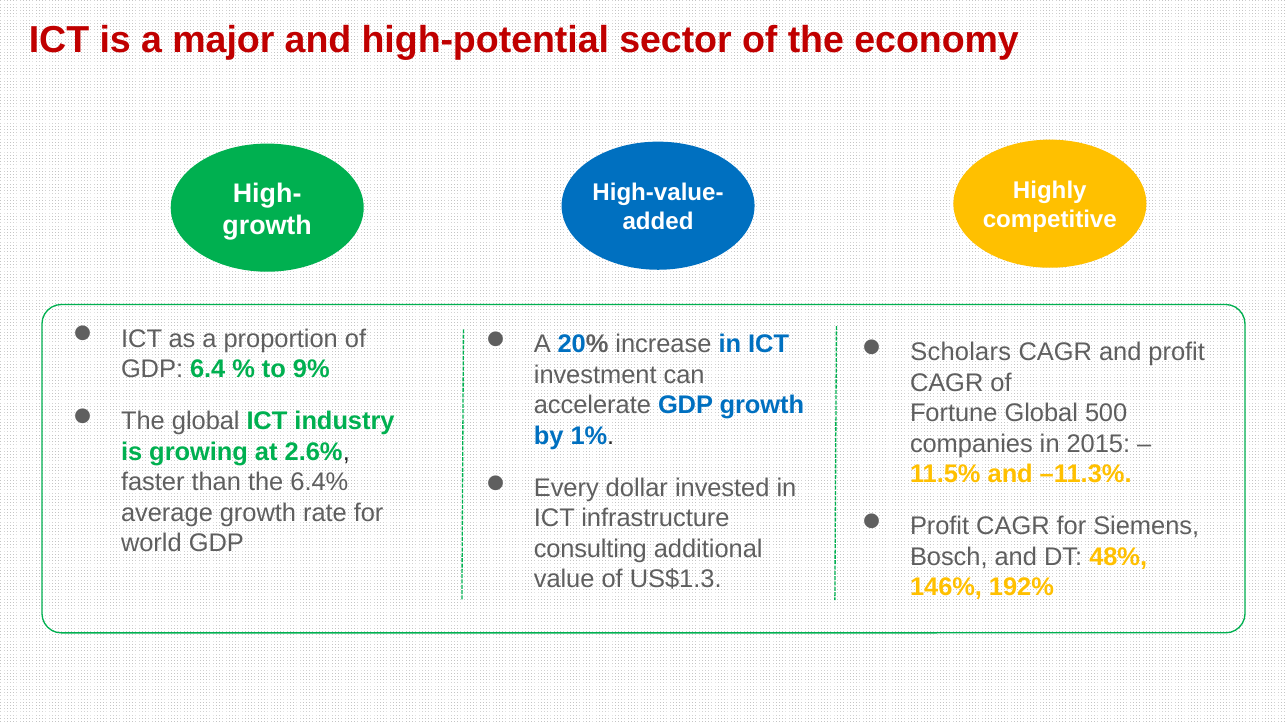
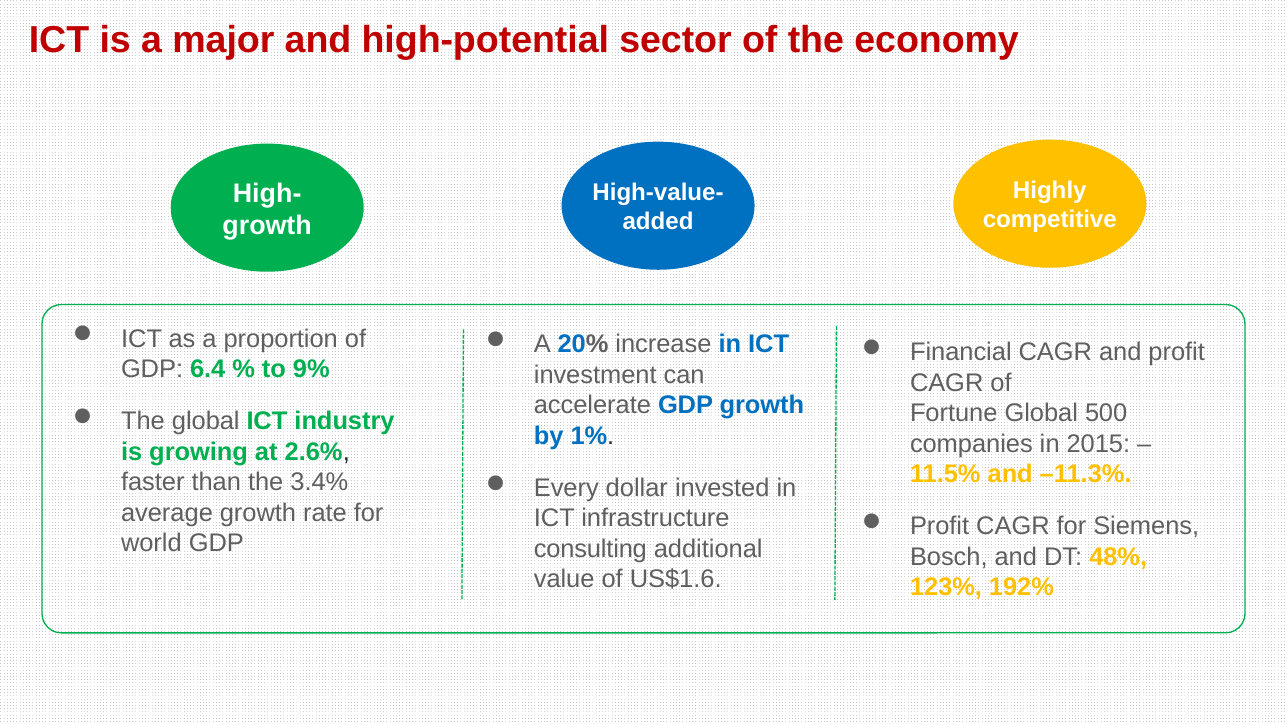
Scholars: Scholars -> Financial
6.4%: 6.4% -> 3.4%
US$1.3: US$1.3 -> US$1.6
146%: 146% -> 123%
